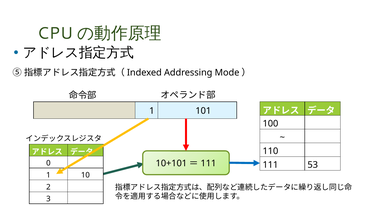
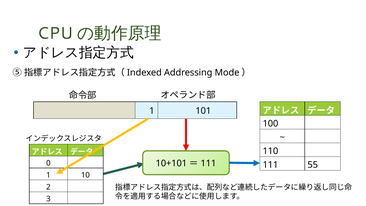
53: 53 -> 55
